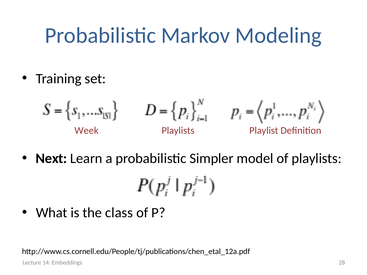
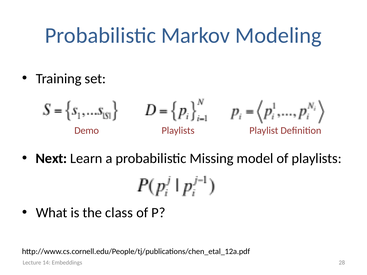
Week: Week -> Demo
Simpler: Simpler -> Missing
